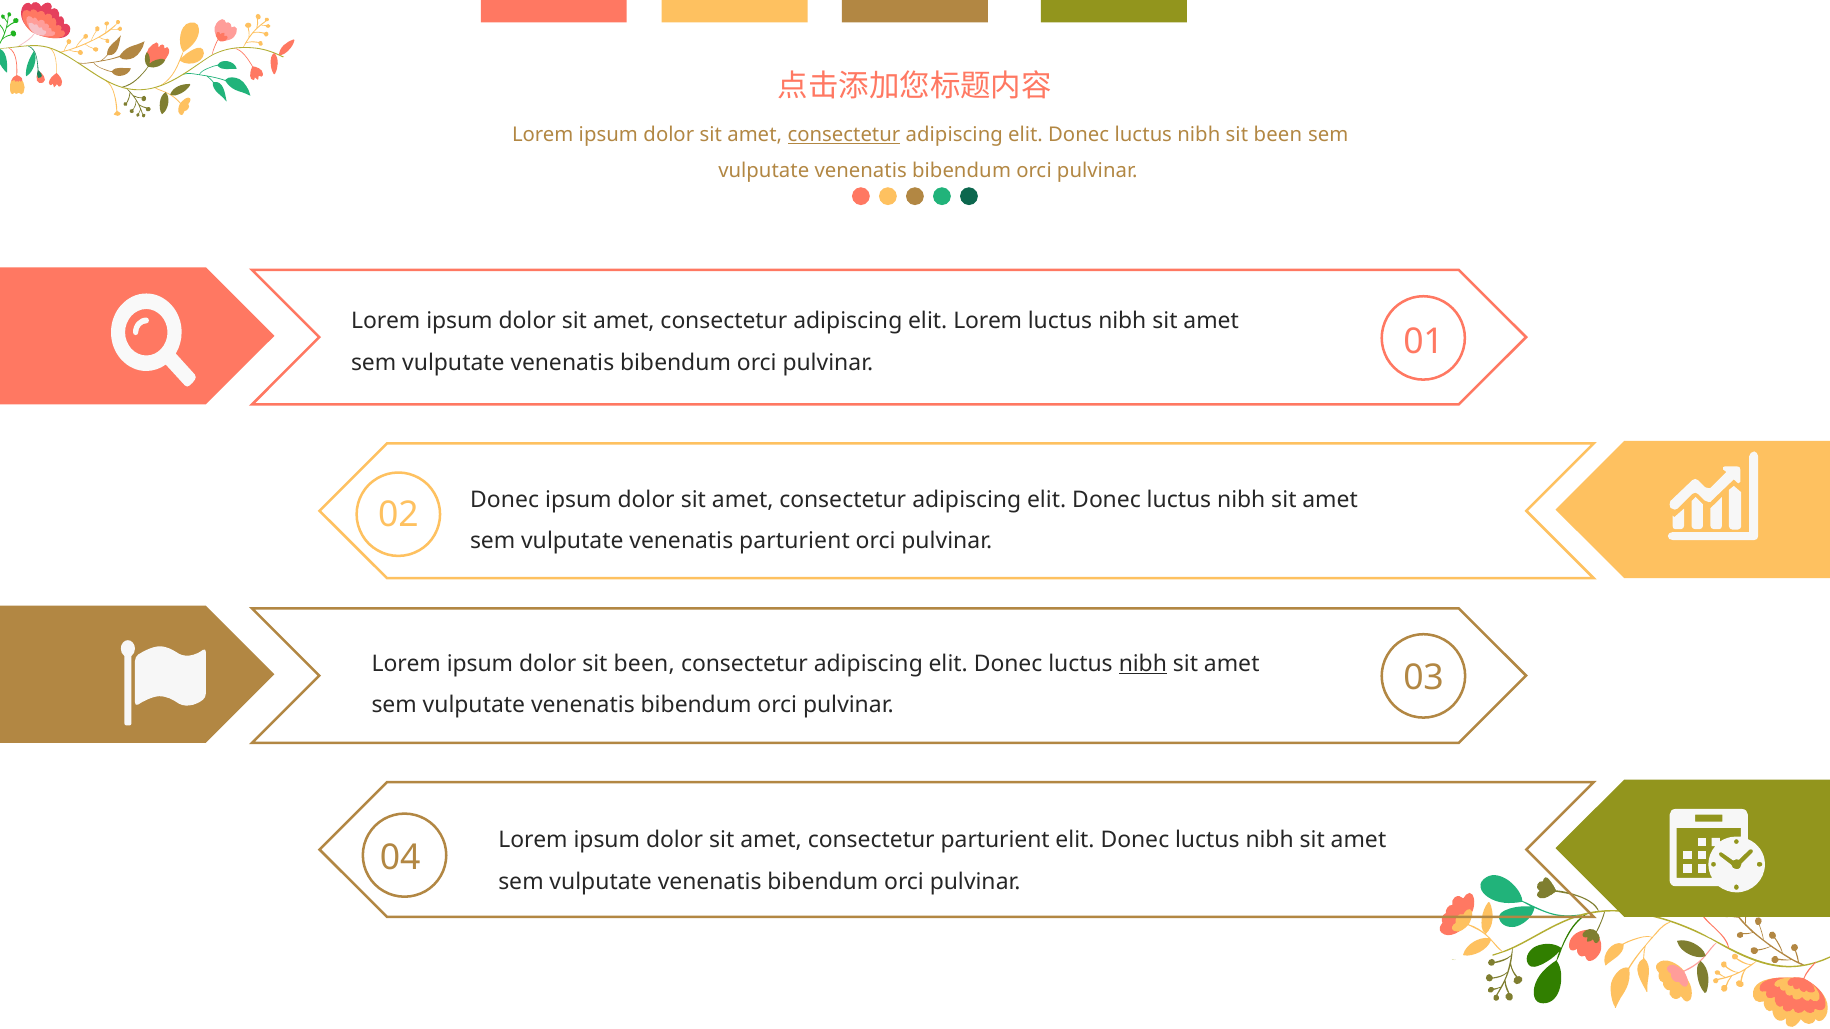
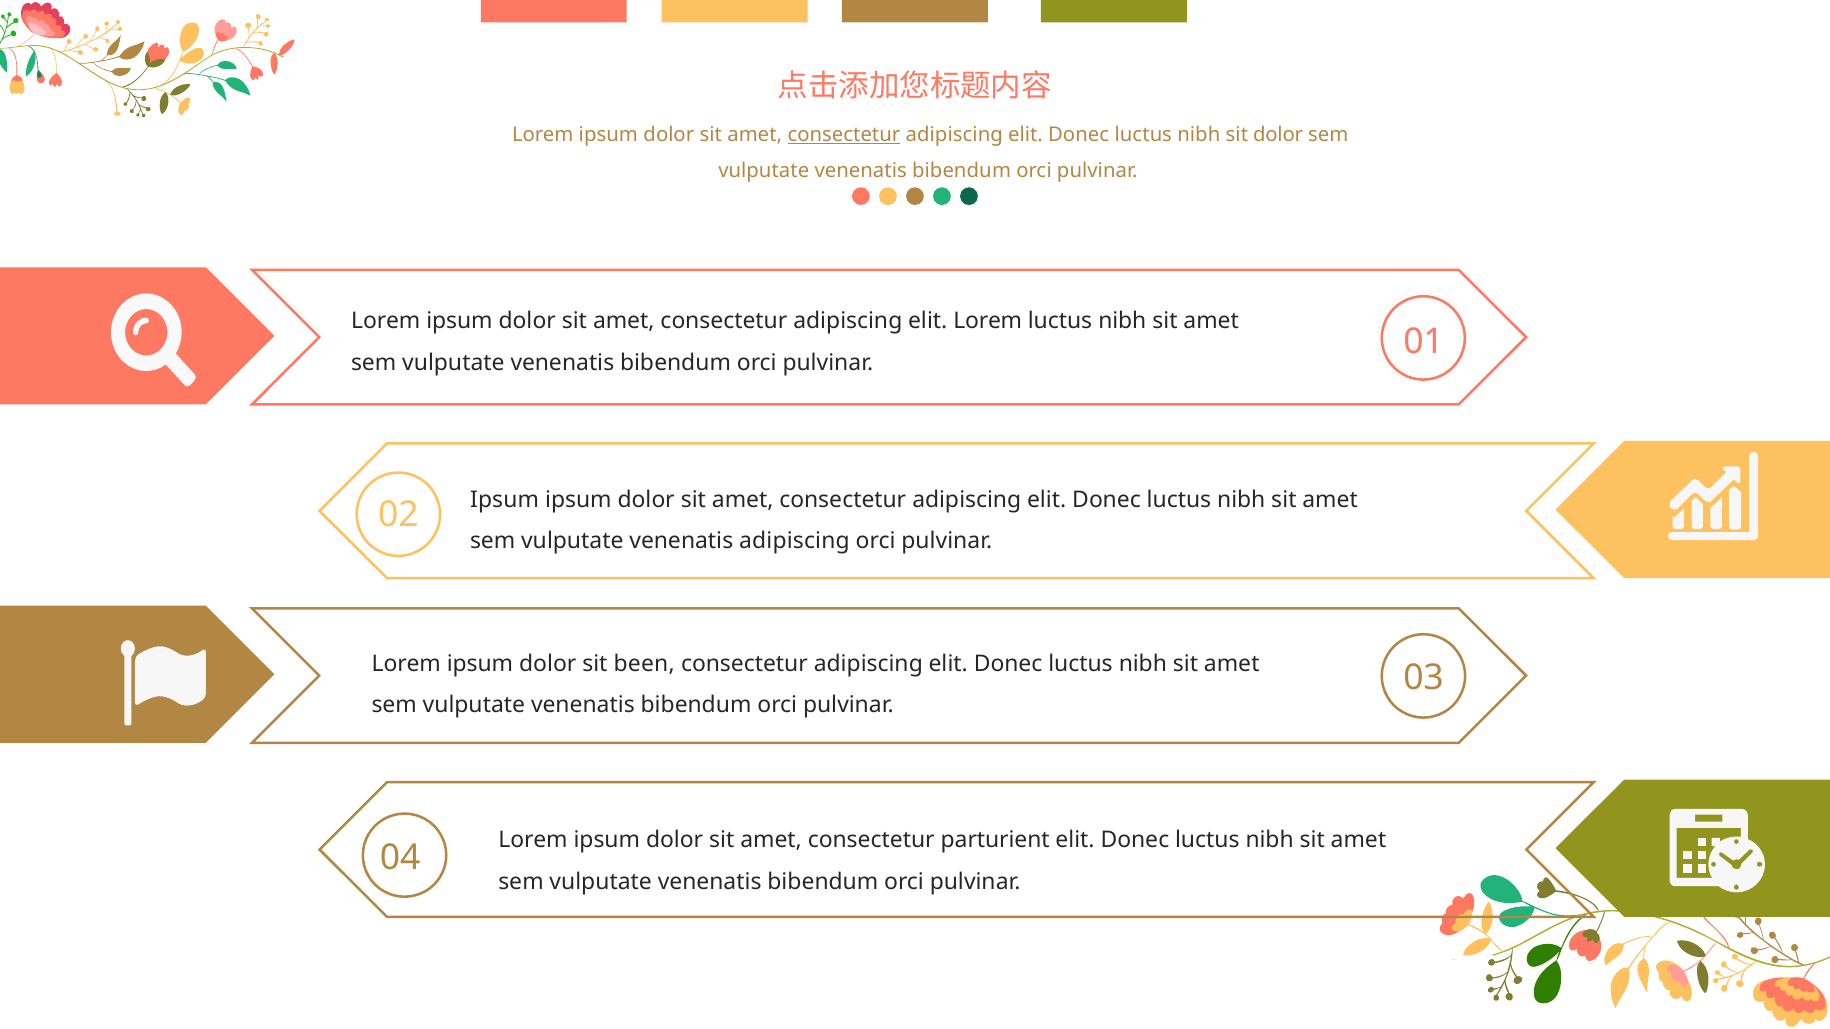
nibh sit been: been -> dolor
Donec at (505, 500): Donec -> Ipsum
venenatis parturient: parturient -> adipiscing
nibh at (1143, 664) underline: present -> none
